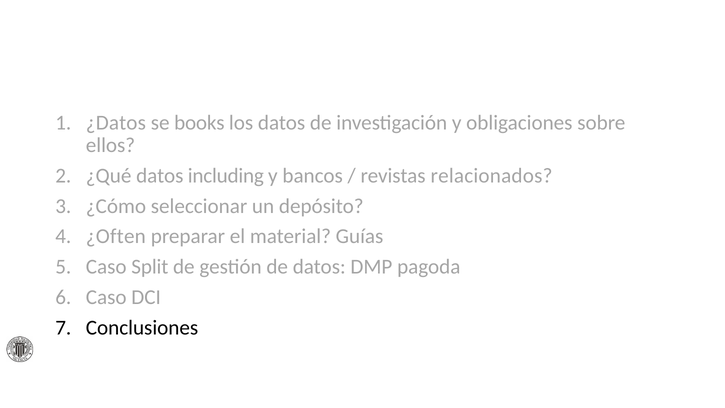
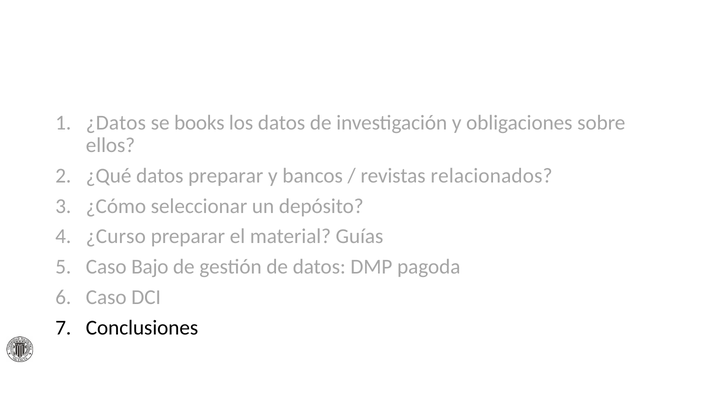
datos including: including -> preparar
¿Often: ¿Often -> ¿Curso
Split: Split -> Bajo
